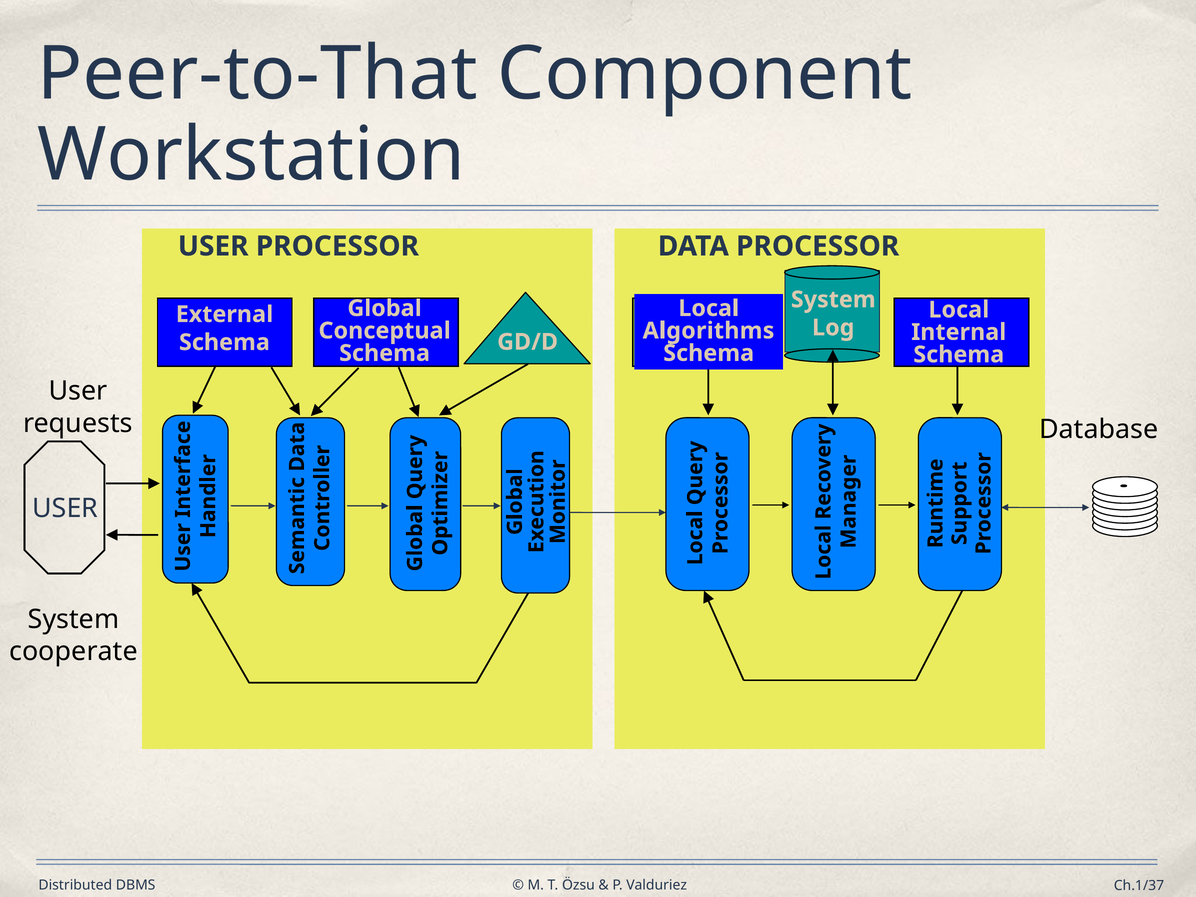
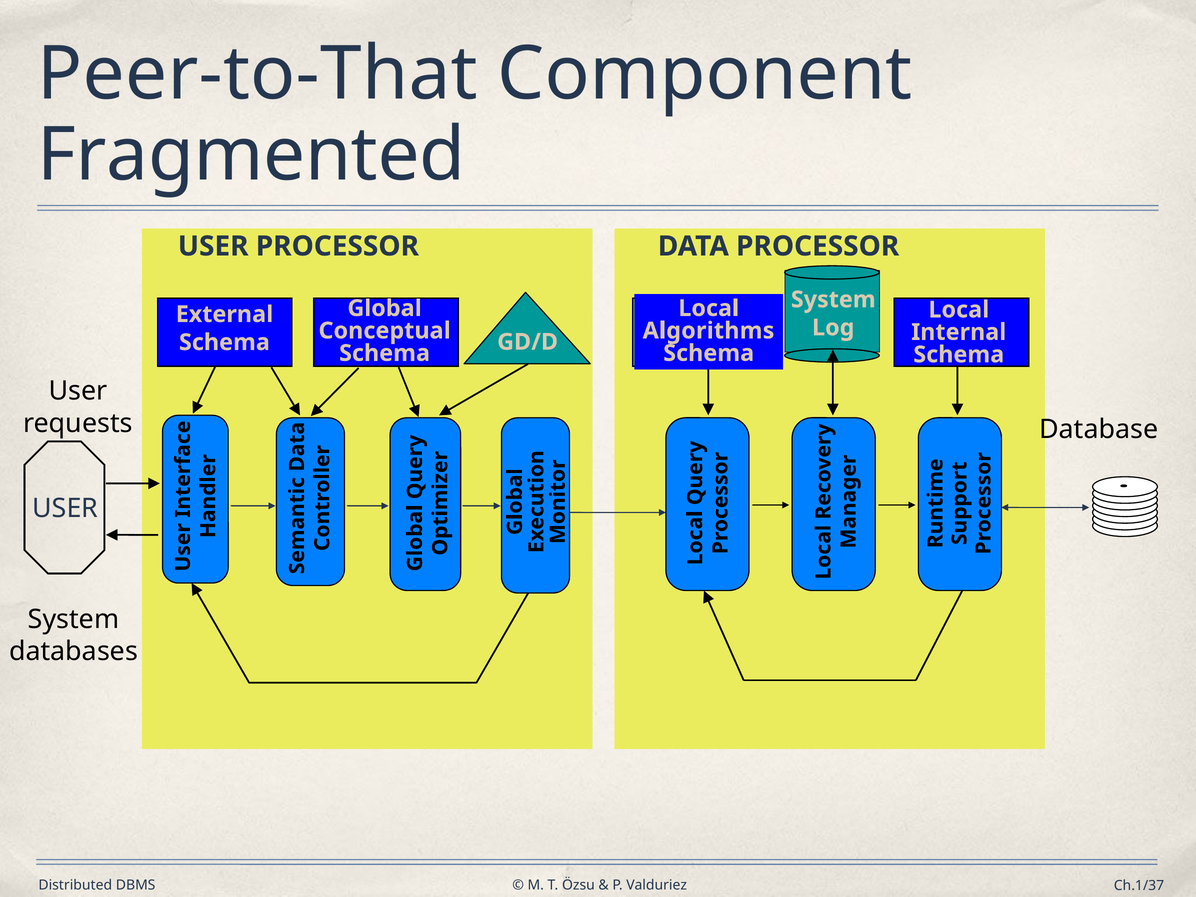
Workstation: Workstation -> Fragmented
cooperate: cooperate -> databases
